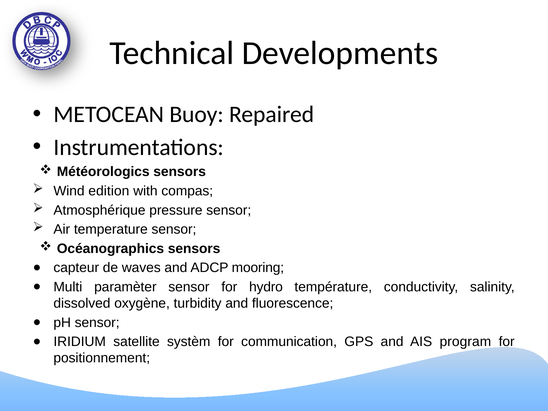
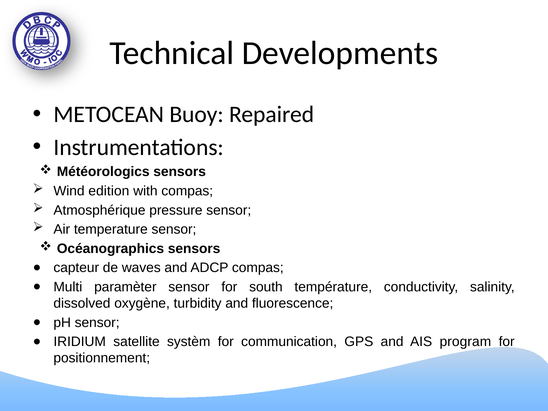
ADCP mooring: mooring -> compas
hydro: hydro -> south
